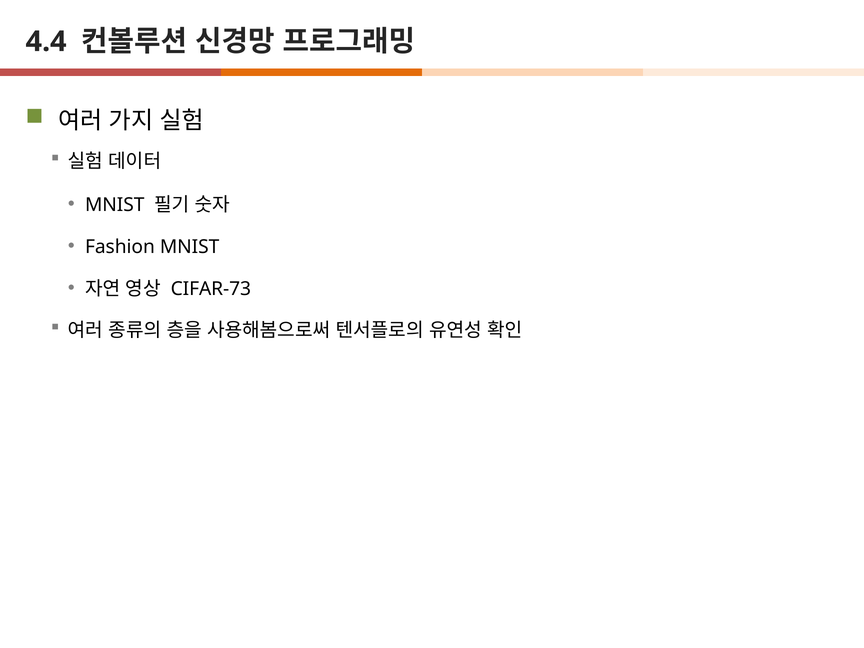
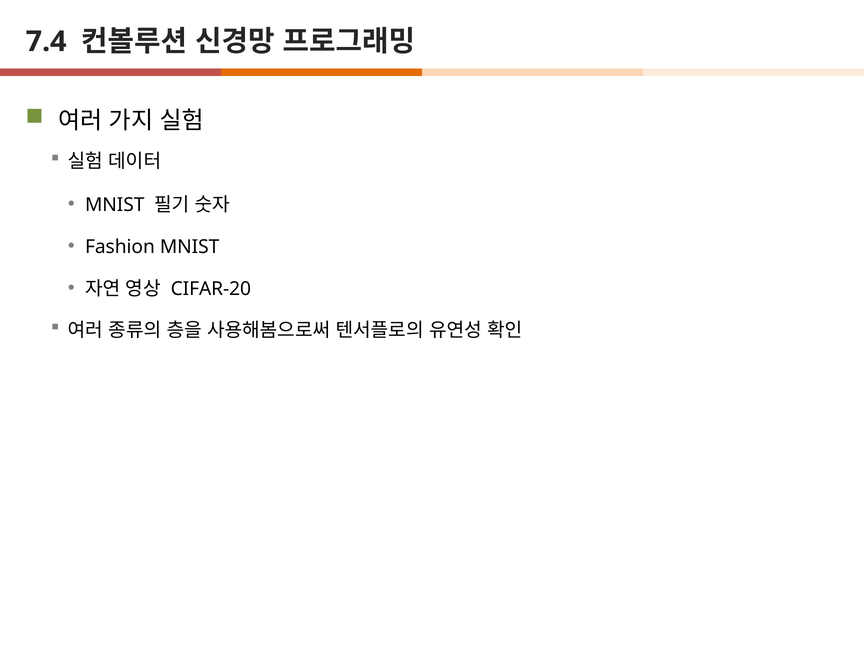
4.4: 4.4 -> 7.4
CIFAR-73: CIFAR-73 -> CIFAR-20
